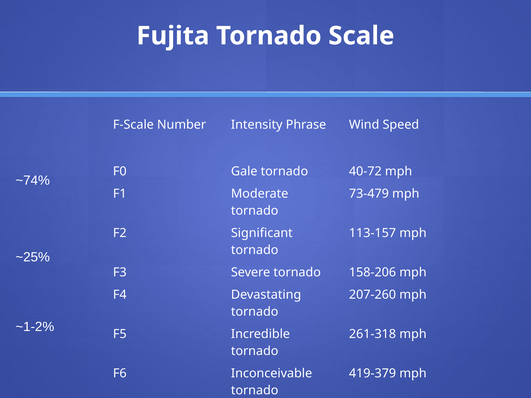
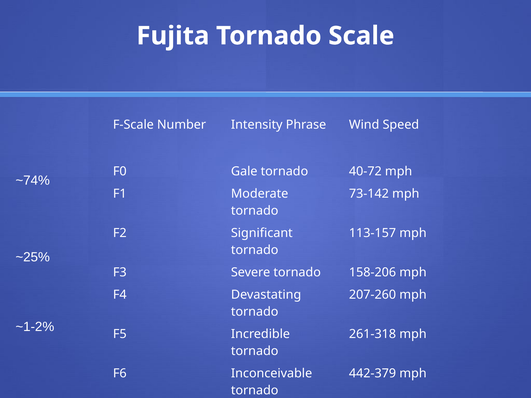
73-479: 73-479 -> 73-142
419-379: 419-379 -> 442-379
